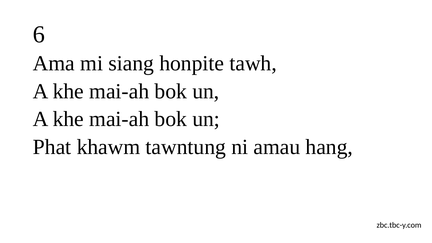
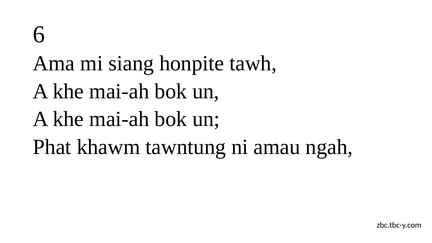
hang: hang -> ngah
